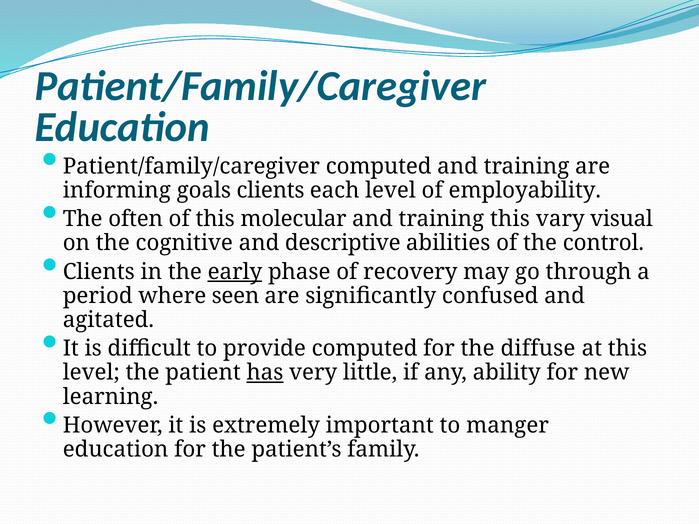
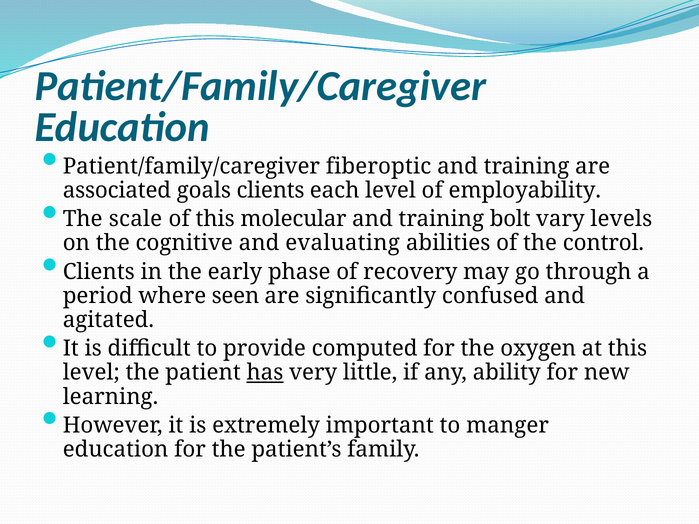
Patient/family/caregiver computed: computed -> fiberoptic
informing: informing -> associated
often: often -> scale
training this: this -> bolt
visual: visual -> levels
descriptive: descriptive -> evaluating
early underline: present -> none
diffuse: diffuse -> oxygen
